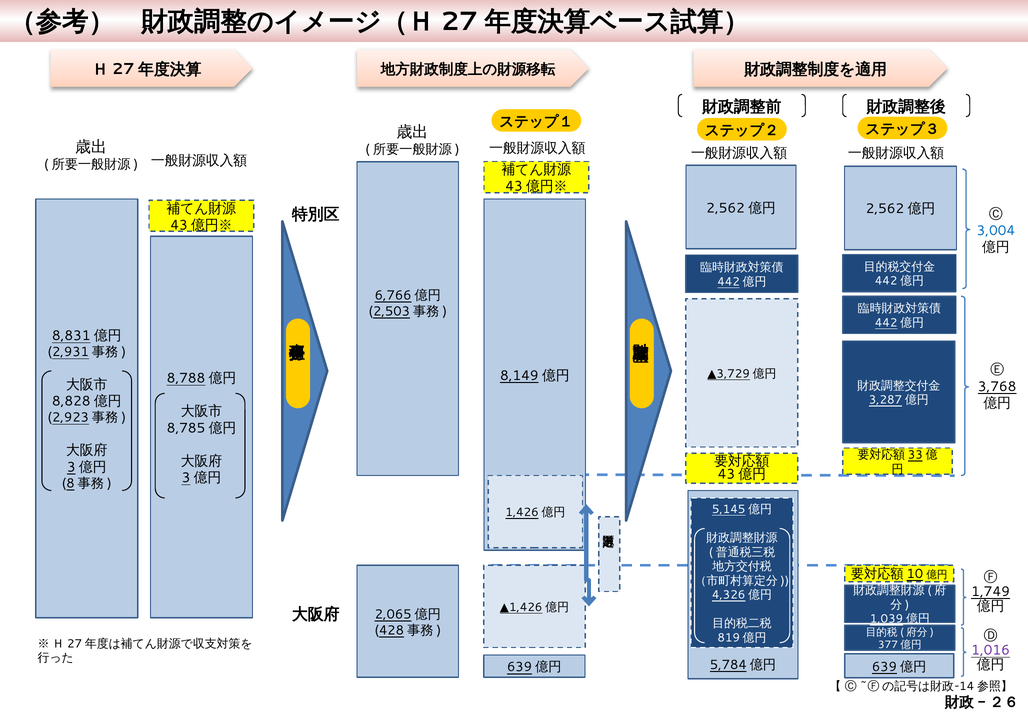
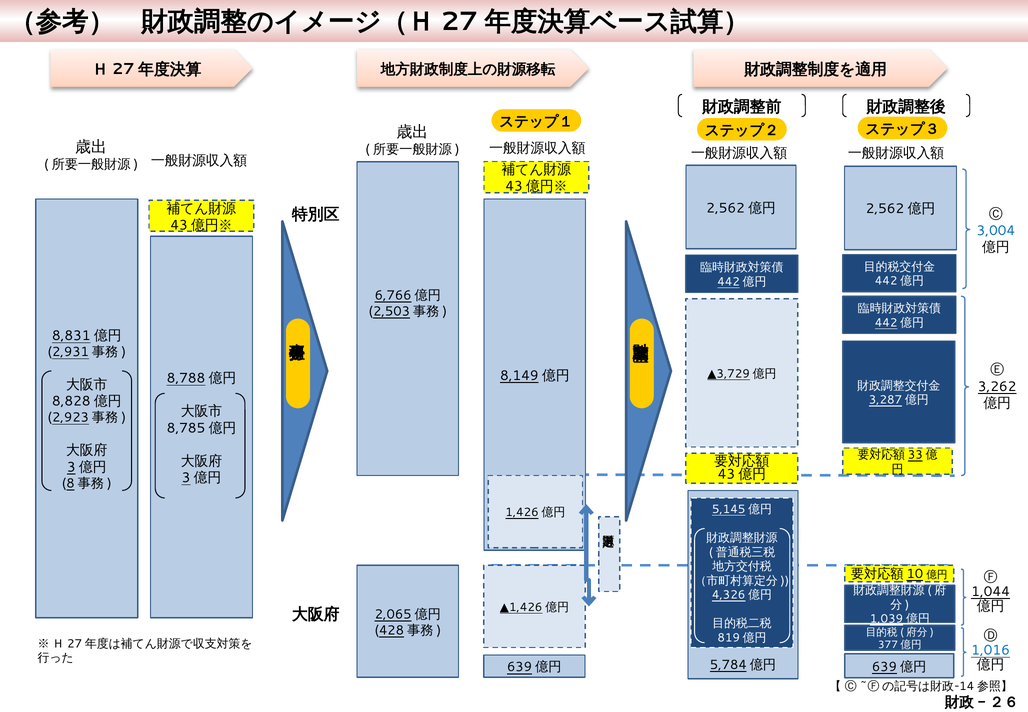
3,768: 3,768 -> 3,262
1,749: 1,749 -> 1,044
1,016 colour: purple -> blue
